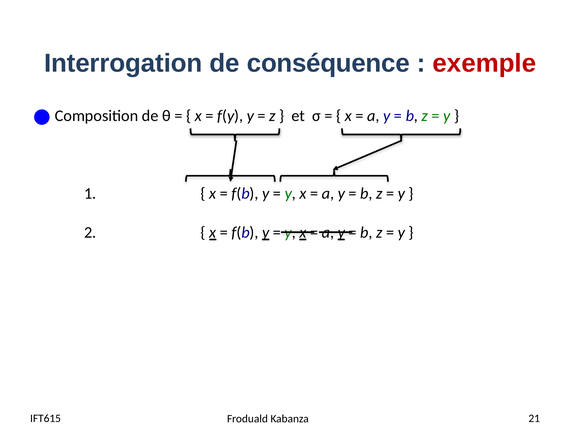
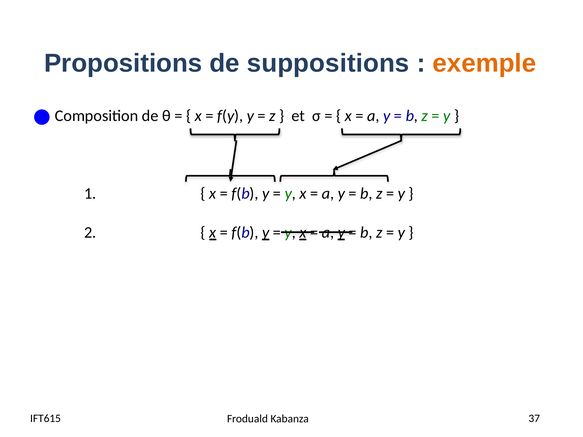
Interrogation: Interrogation -> Propositions
conséquence: conséquence -> suppositions
exemple colour: red -> orange
21: 21 -> 37
